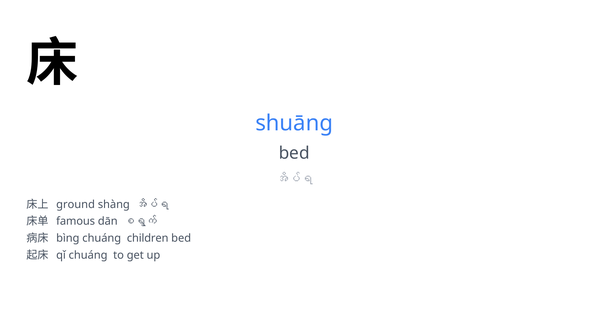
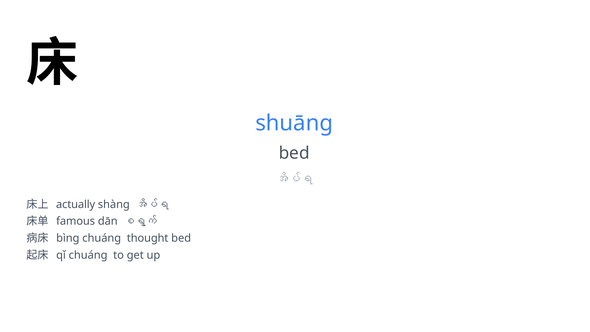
ground: ground -> actually
children: children -> thought
